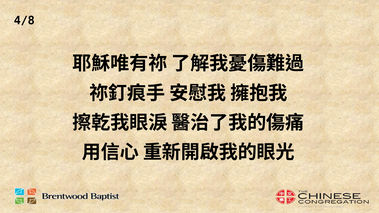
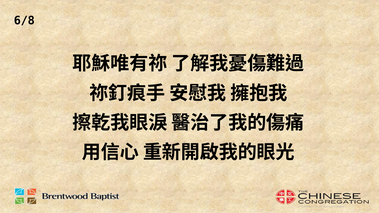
4/8: 4/8 -> 6/8
